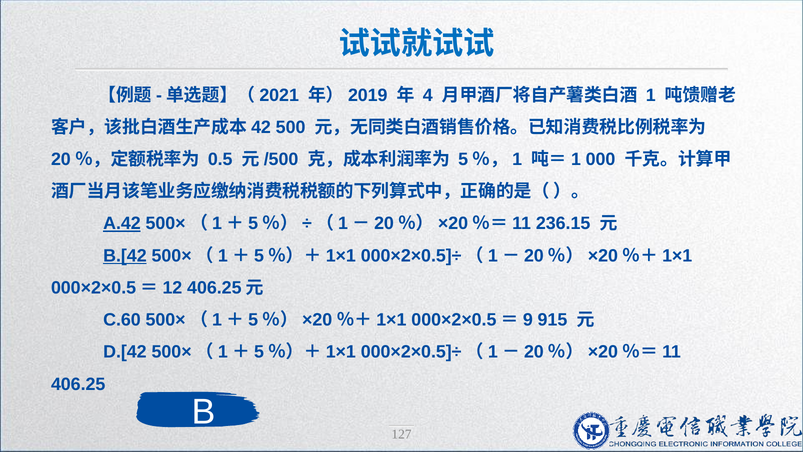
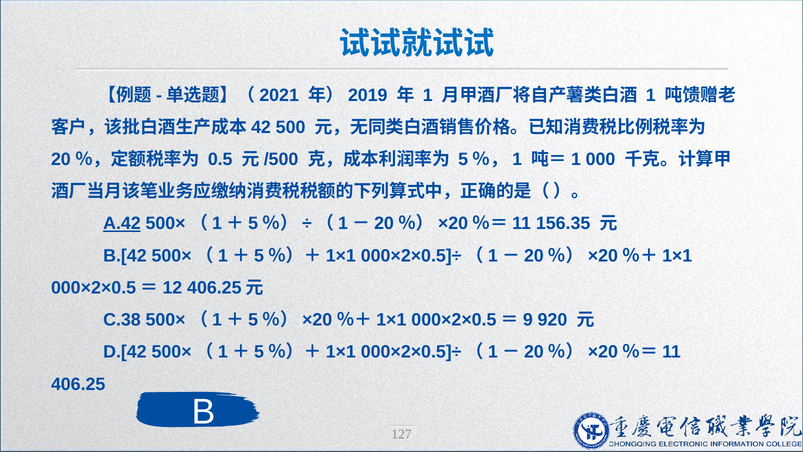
4 at (428, 95): 4 -> 1
236.15: 236.15 -> 156.35
B.[42 underline: present -> none
C.60: C.60 -> C.38
915: 915 -> 920
